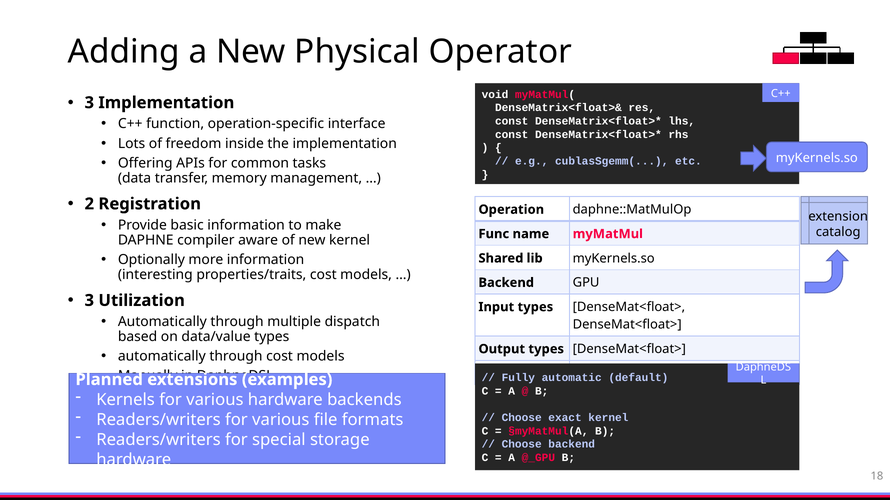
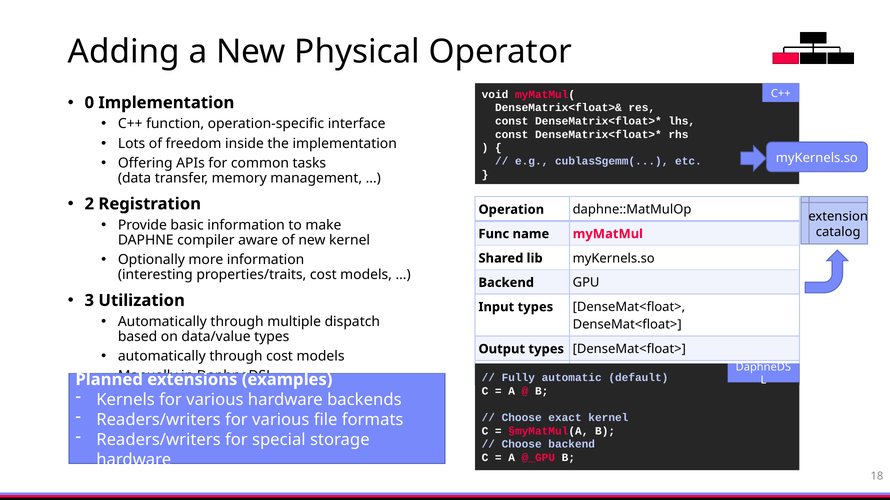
3 at (89, 103): 3 -> 0
